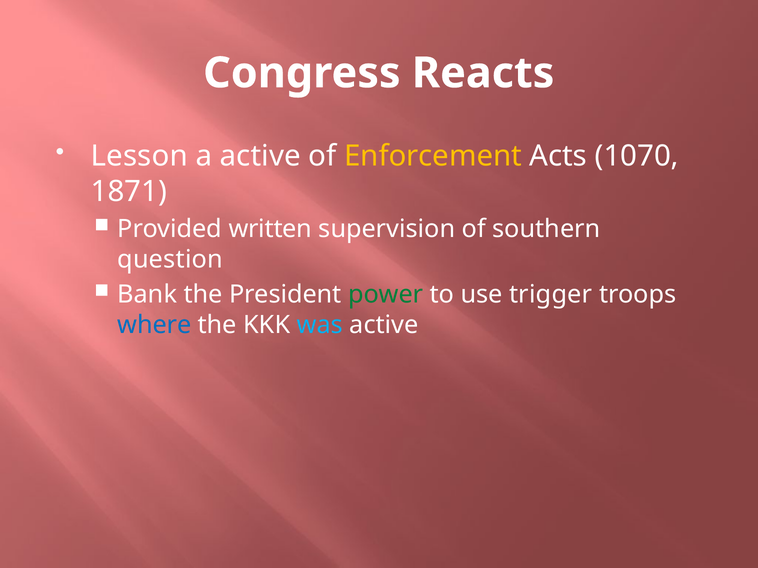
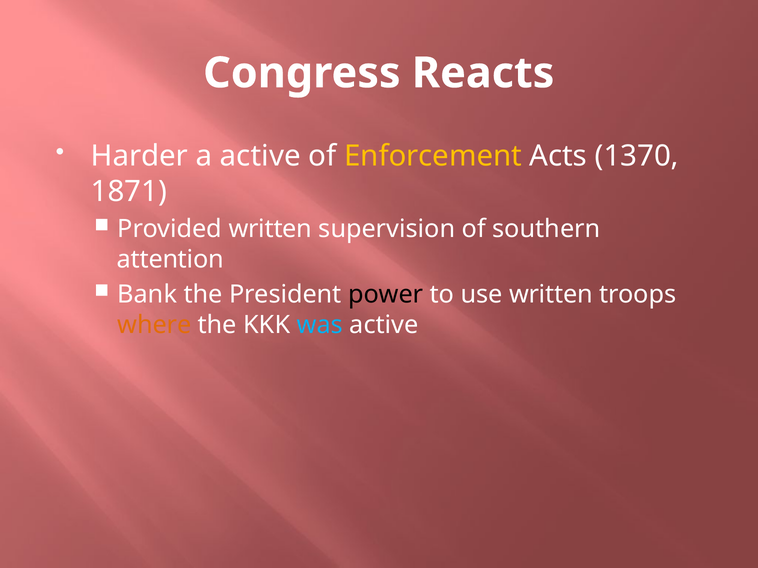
Lesson: Lesson -> Harder
1070: 1070 -> 1370
question: question -> attention
power colour: green -> black
use trigger: trigger -> written
where colour: blue -> orange
